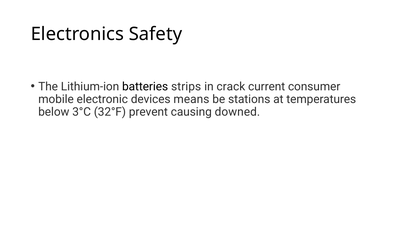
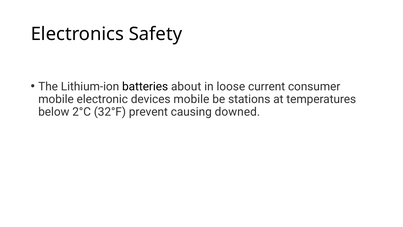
strips: strips -> about
crack: crack -> loose
devices means: means -> mobile
3°C: 3°C -> 2°C
